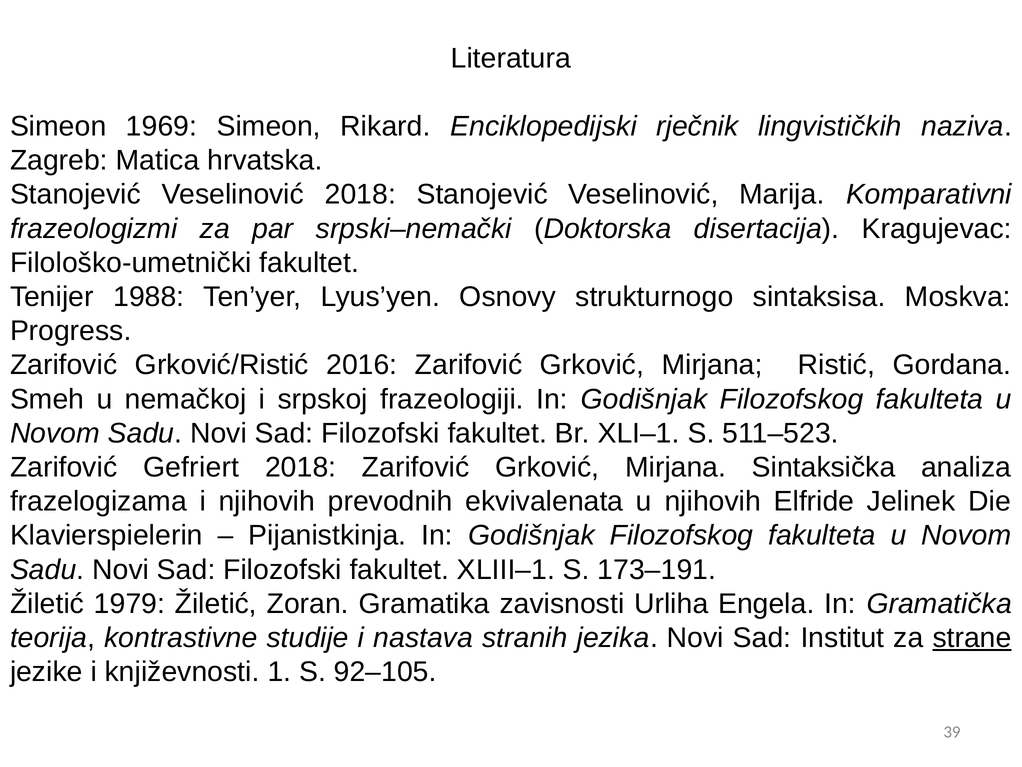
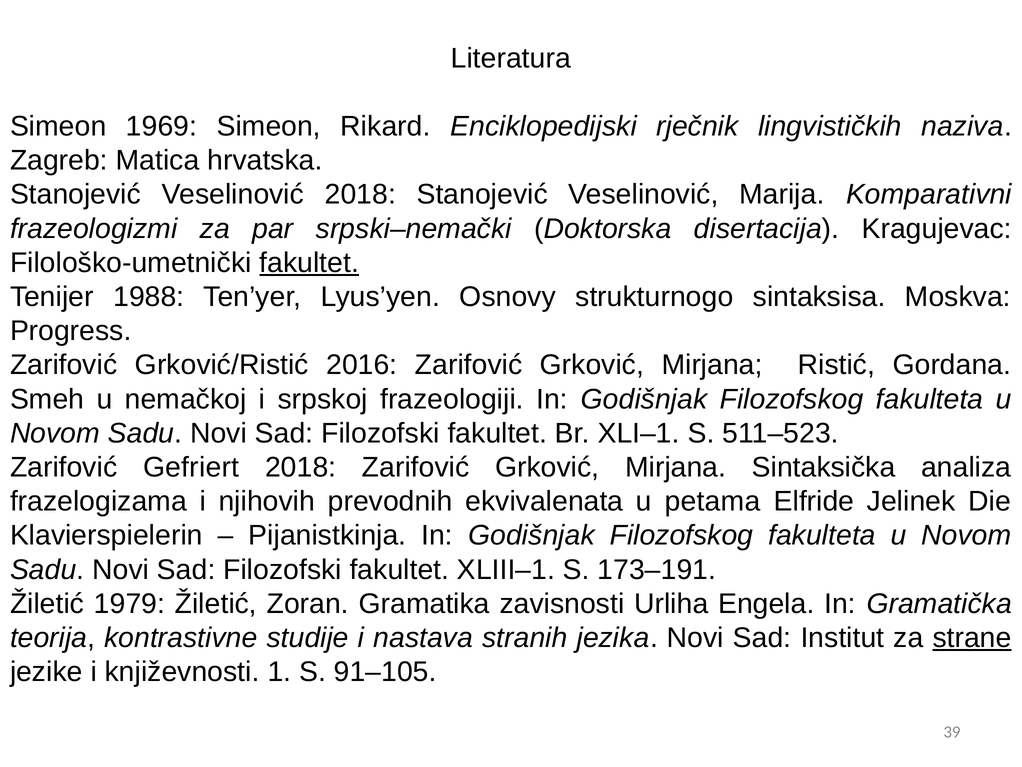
fakultet at (309, 263) underline: none -> present
u njihovih: njihovih -> petama
92–105: 92–105 -> 91–105
